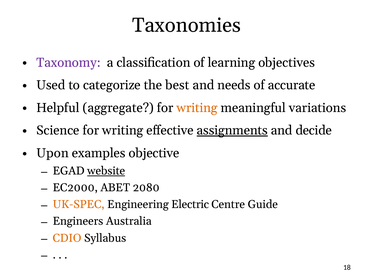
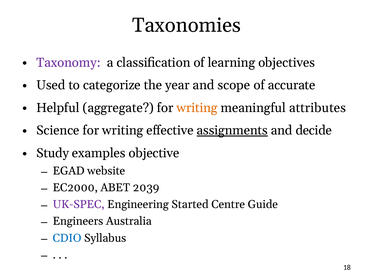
best: best -> year
needs: needs -> scope
variations: variations -> attributes
Upon: Upon -> Study
website underline: present -> none
2080: 2080 -> 2039
UK-SPEC colour: orange -> purple
Electric: Electric -> Started
CDIO colour: orange -> blue
